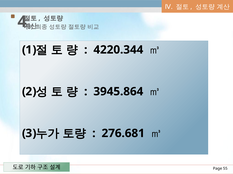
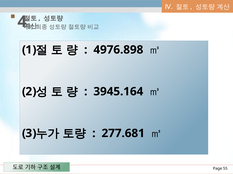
4220.344: 4220.344 -> 4976.898
3945.864: 3945.864 -> 3945.164
276.681: 276.681 -> 277.681
